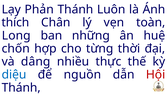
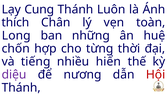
Phản: Phản -> Cung
dâng: dâng -> tiếng
thực: thực -> hiển
diệu colour: blue -> purple
nguồn: nguồn -> nương
